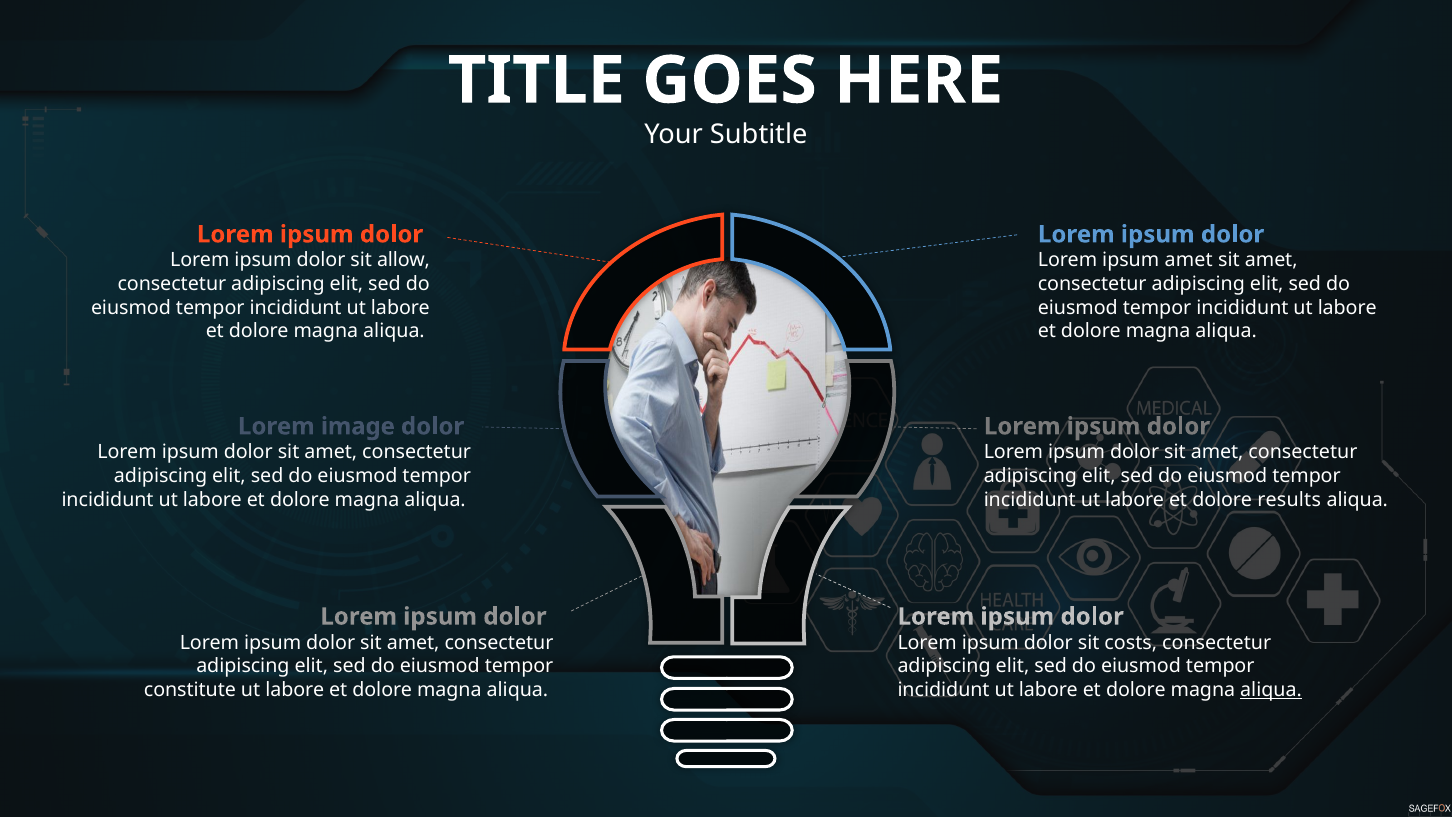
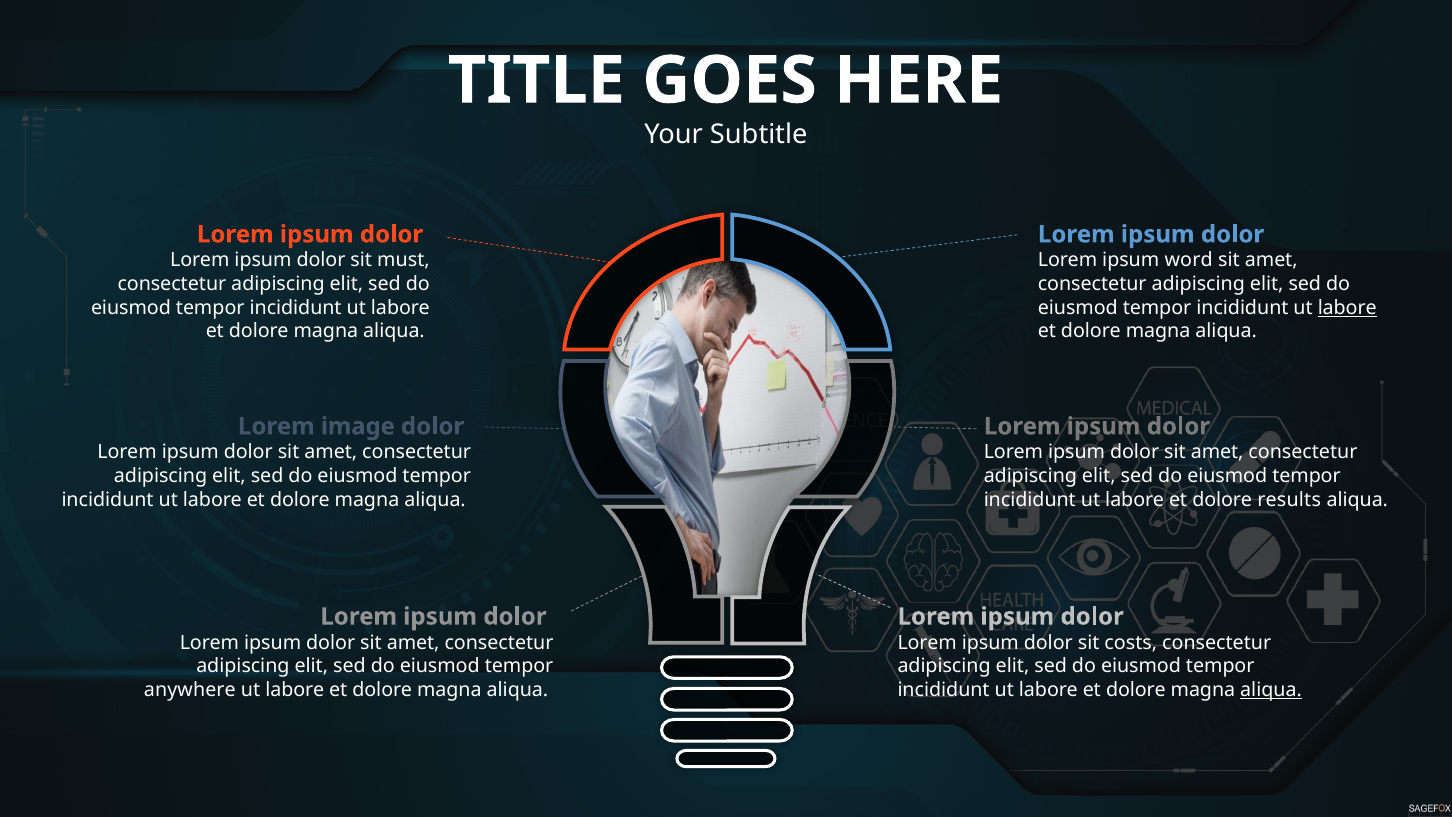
allow: allow -> must
ipsum amet: amet -> word
labore at (1347, 308) underline: none -> present
constitute: constitute -> anywhere
